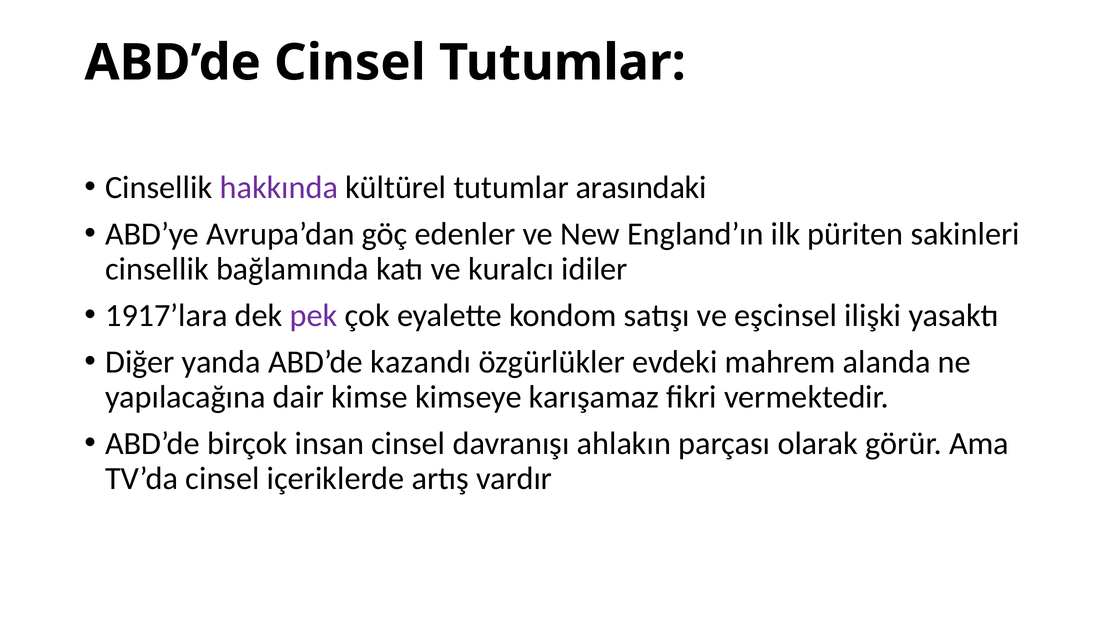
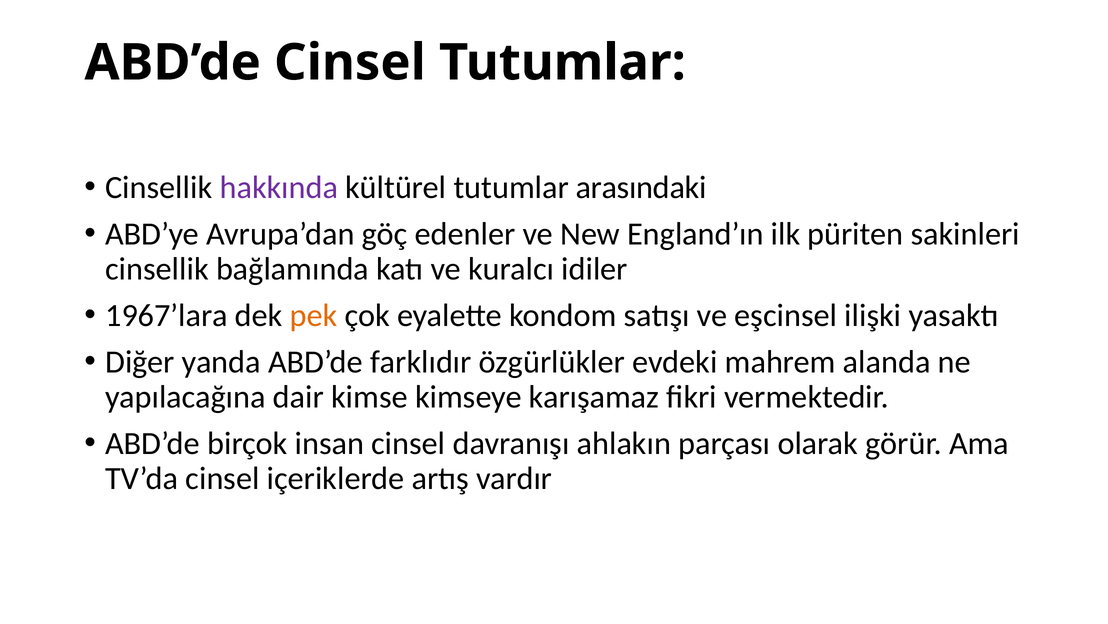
1917’lara: 1917’lara -> 1967’lara
pek colour: purple -> orange
kazandı: kazandı -> farklıdır
